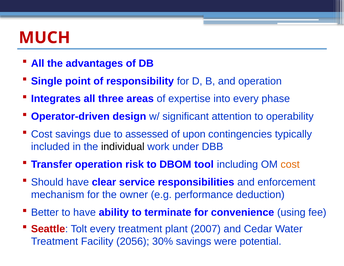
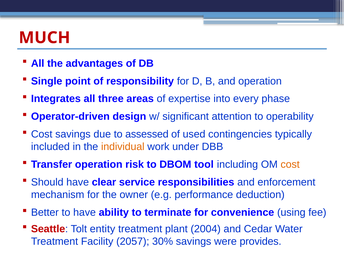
upon: upon -> used
individual colour: black -> orange
Tolt every: every -> entity
2007: 2007 -> 2004
2056: 2056 -> 2057
potential: potential -> provides
